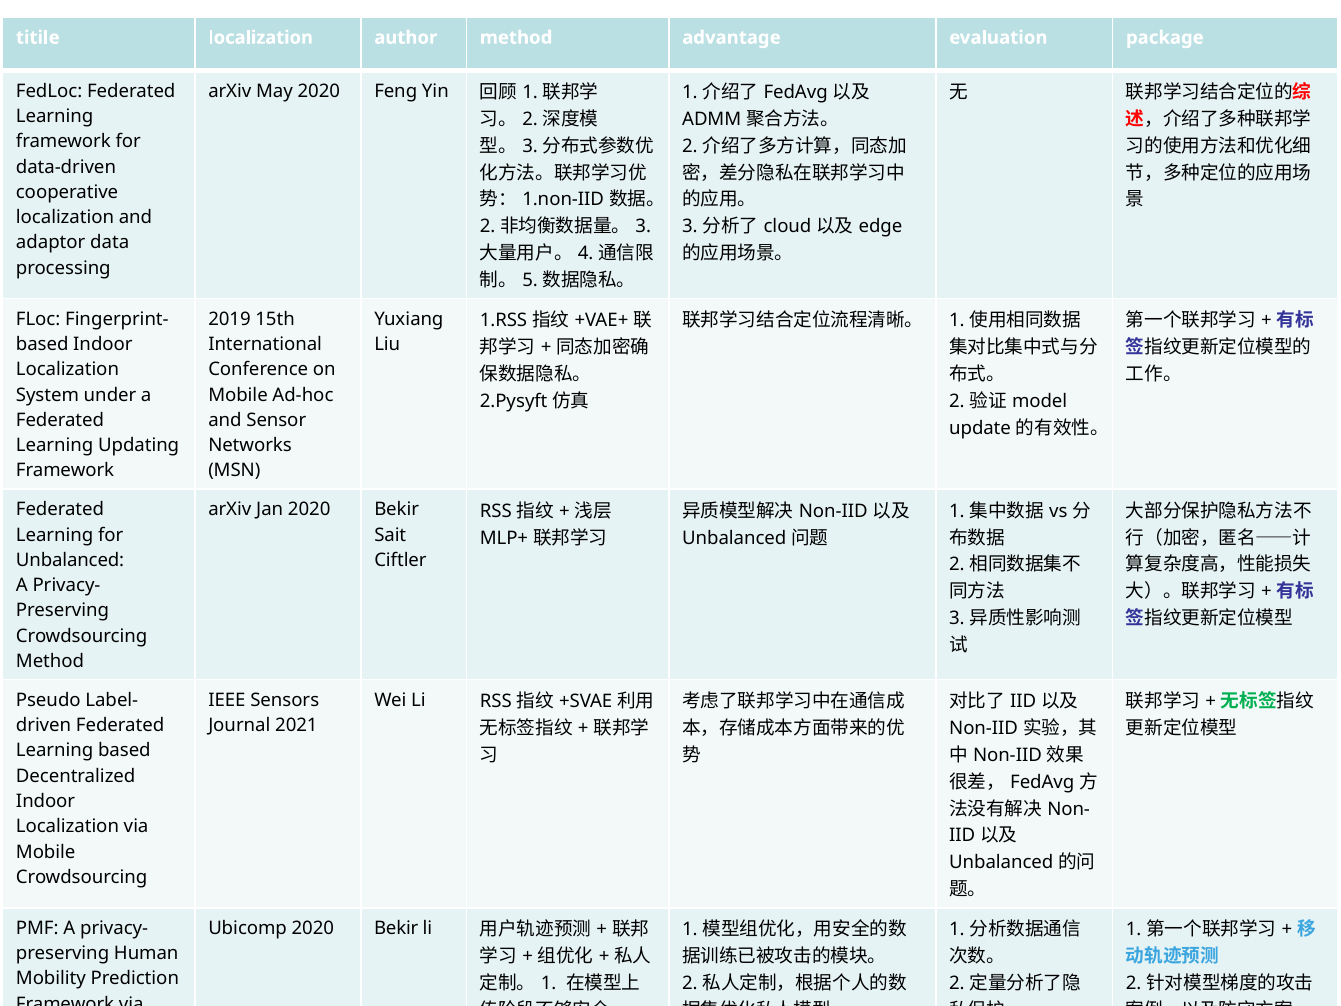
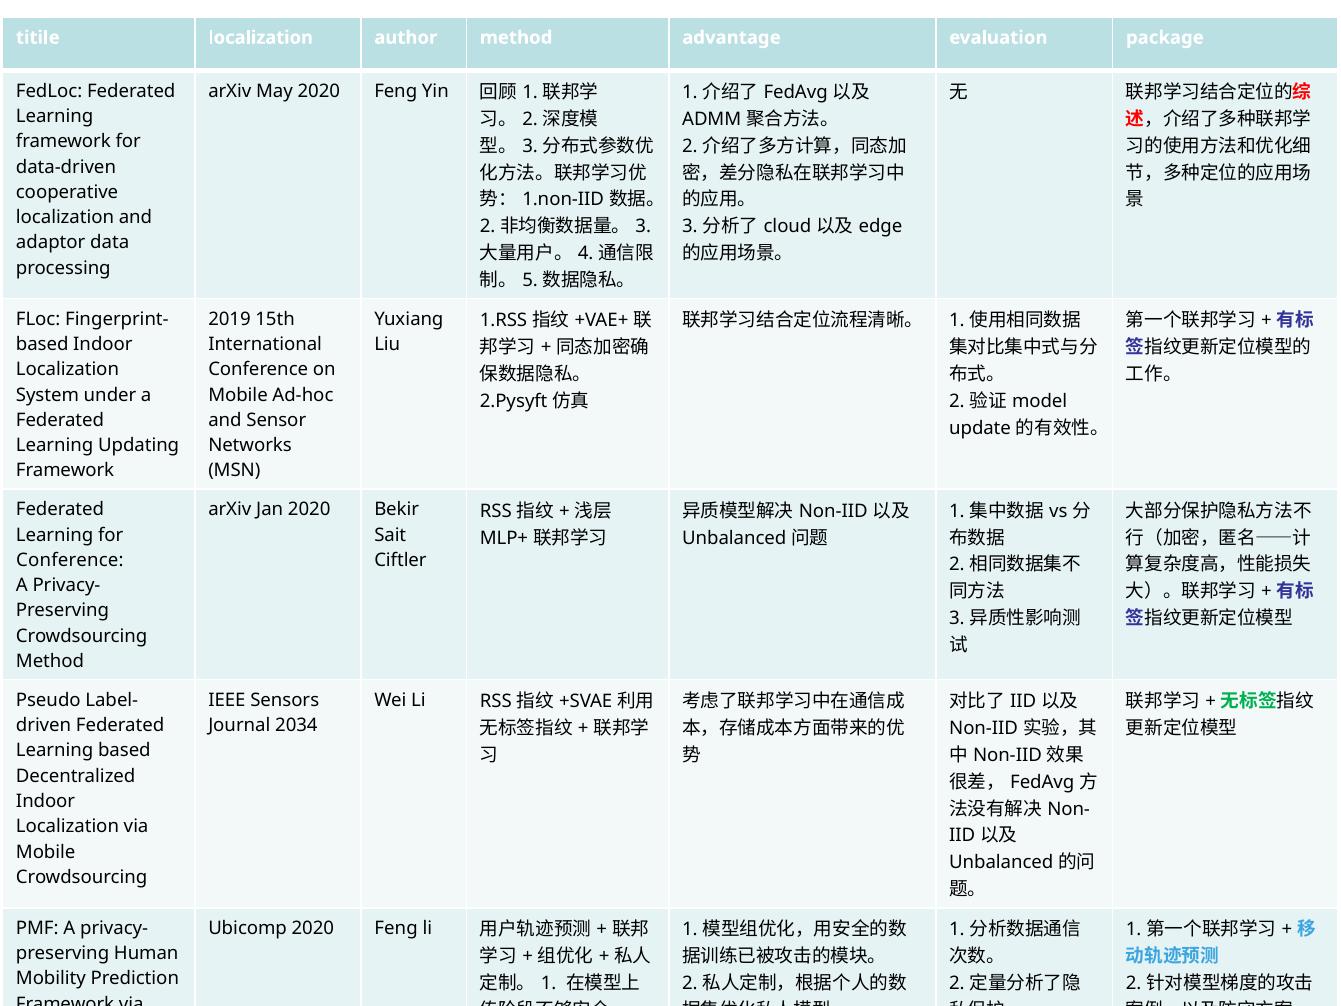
Unbalanced at (70, 560): Unbalanced -> Conference
2021: 2021 -> 2034
Ubicomp 2020 Bekir: Bekir -> Feng
